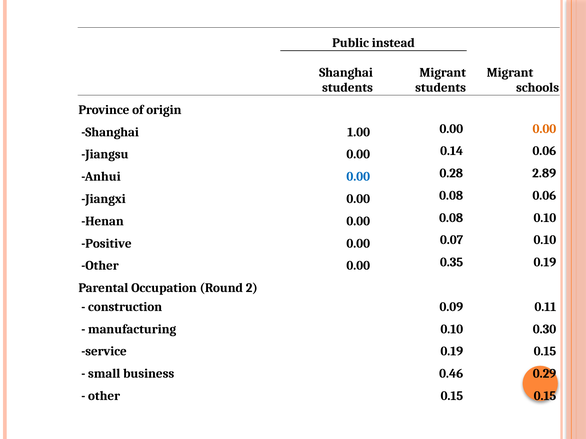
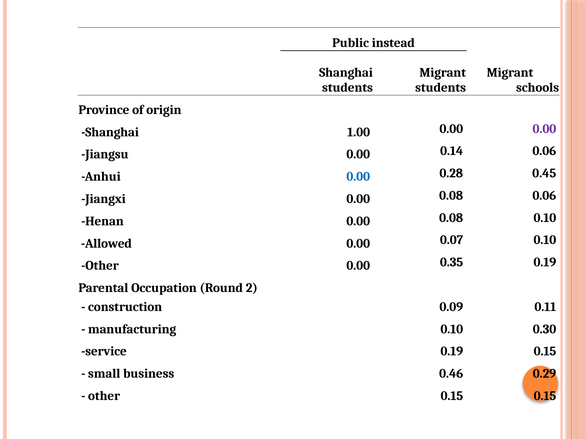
0.00 at (544, 129) colour: orange -> purple
2.89: 2.89 -> 0.45
Positive: Positive -> Allowed
